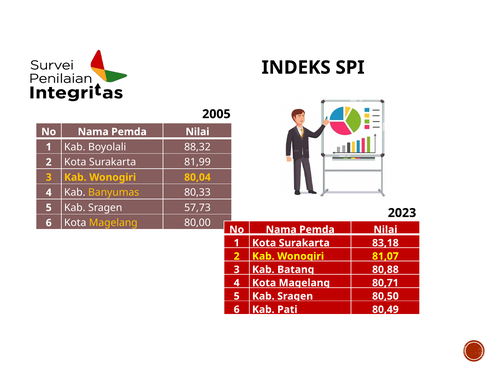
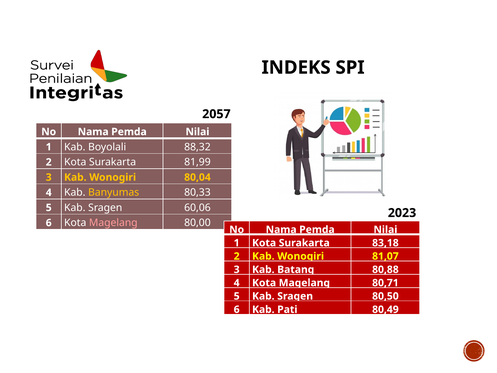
2005: 2005 -> 2057
57,73: 57,73 -> 60,06
Magelang at (113, 223) colour: yellow -> pink
